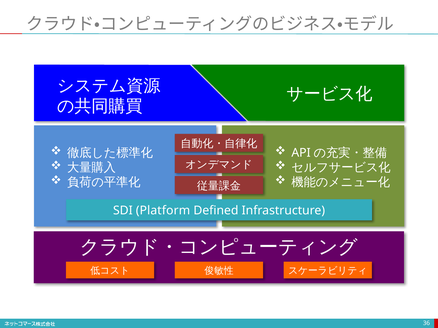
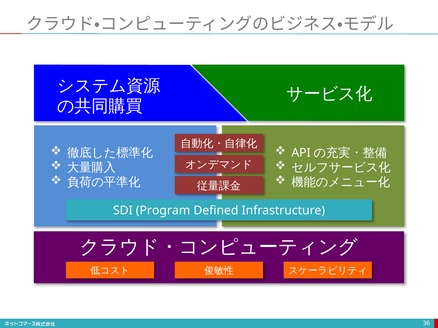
Platform: Platform -> Program
